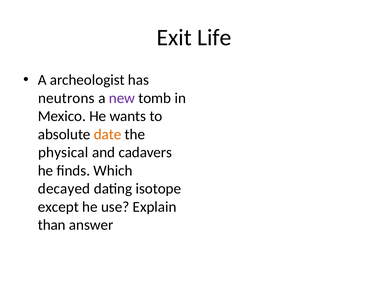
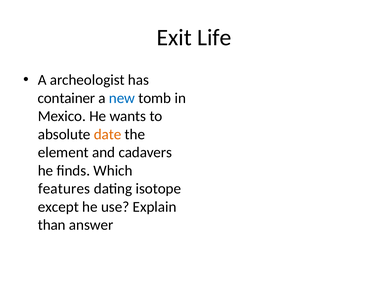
neutrons: neutrons -> container
new colour: purple -> blue
physical: physical -> element
decayed: decayed -> features
